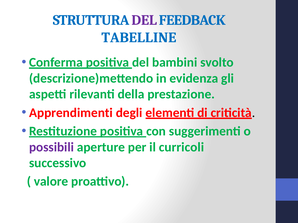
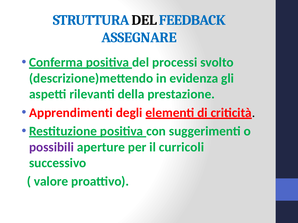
DEL at (144, 20) colour: purple -> black
TABELLINE: TABELLINE -> ASSEGNARE
bambini: bambini -> processi
